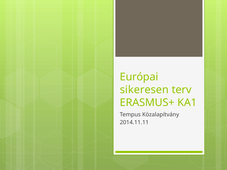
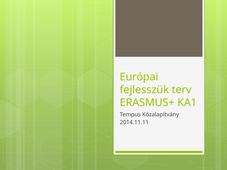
sikeresen: sikeresen -> fejlesszük
